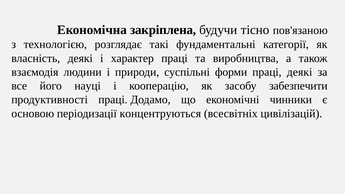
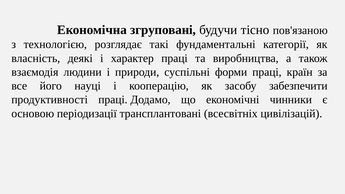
закріплена: закріплена -> згруповані
праці деякі: деякі -> країн
концентруються: концентруються -> трансплантовані
